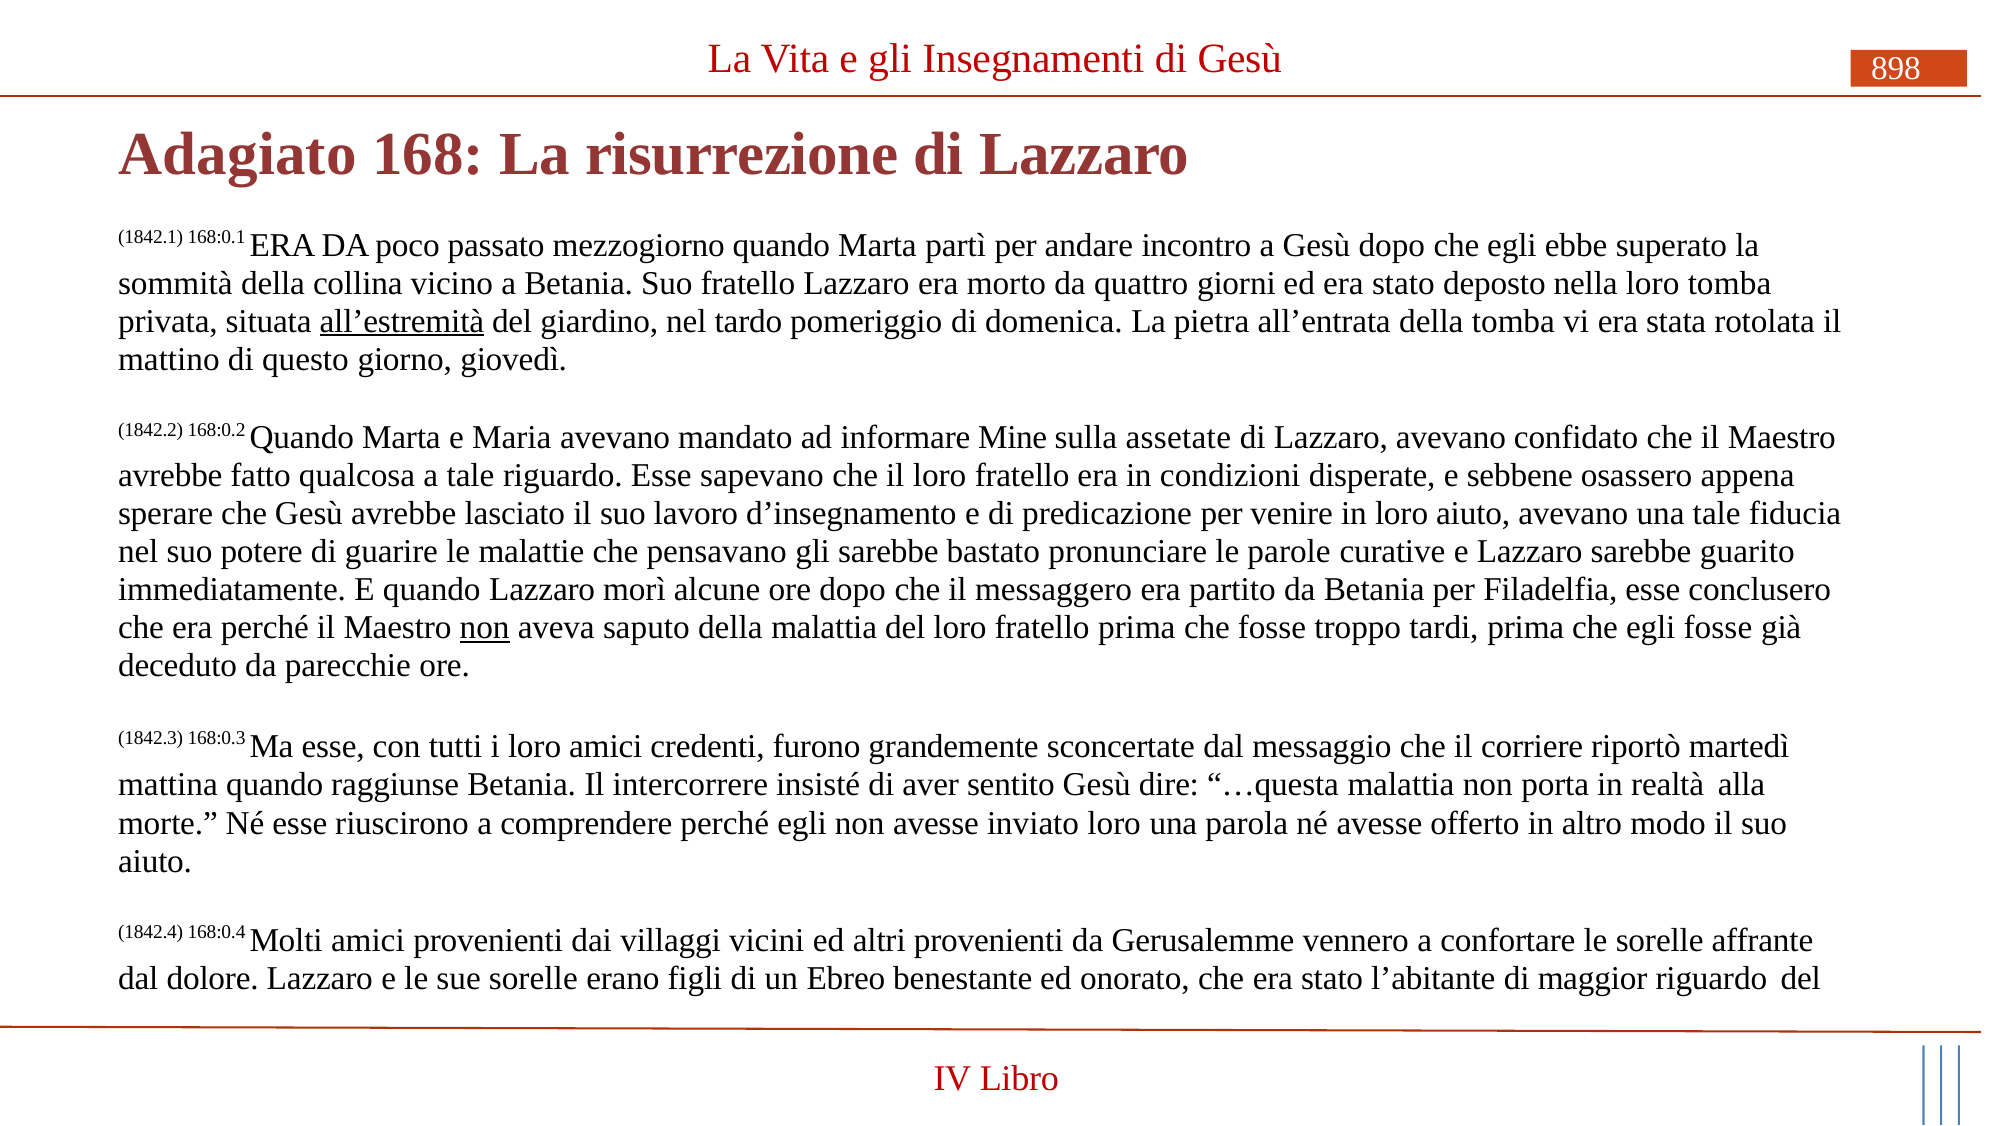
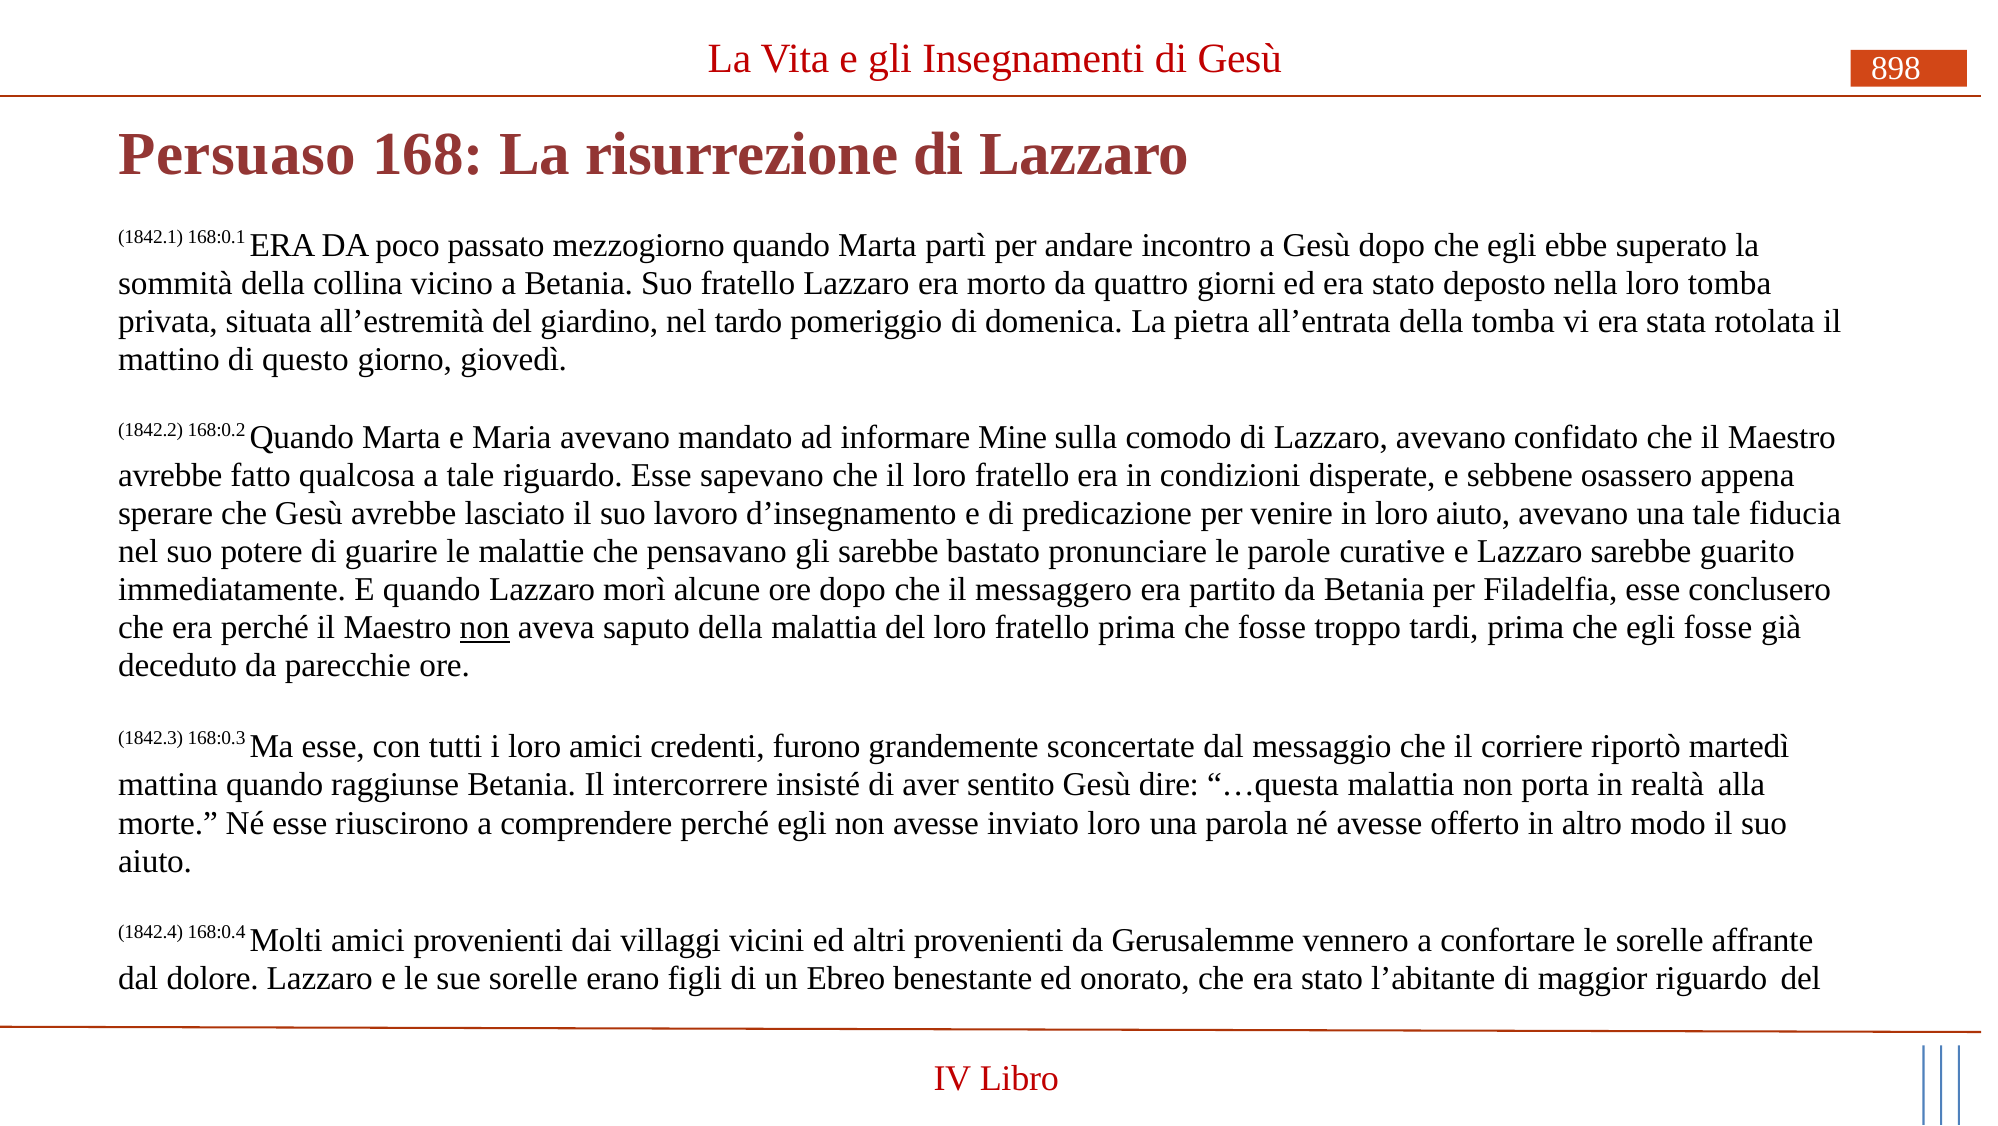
Adagiato: Adagiato -> Persuaso
all’estremità underline: present -> none
assetate: assetate -> comodo
